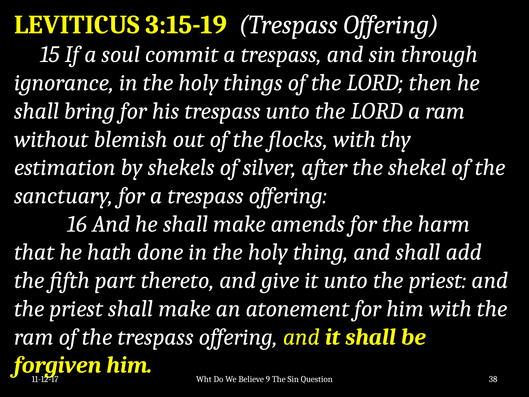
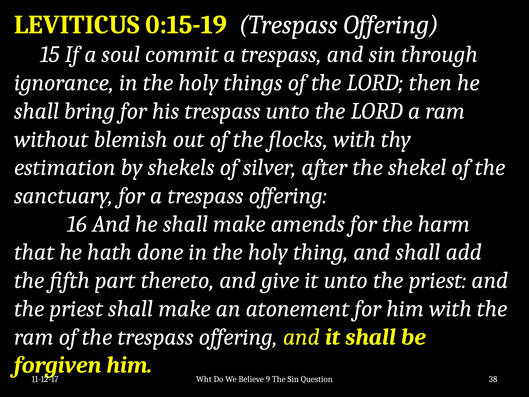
3:15-19: 3:15-19 -> 0:15-19
